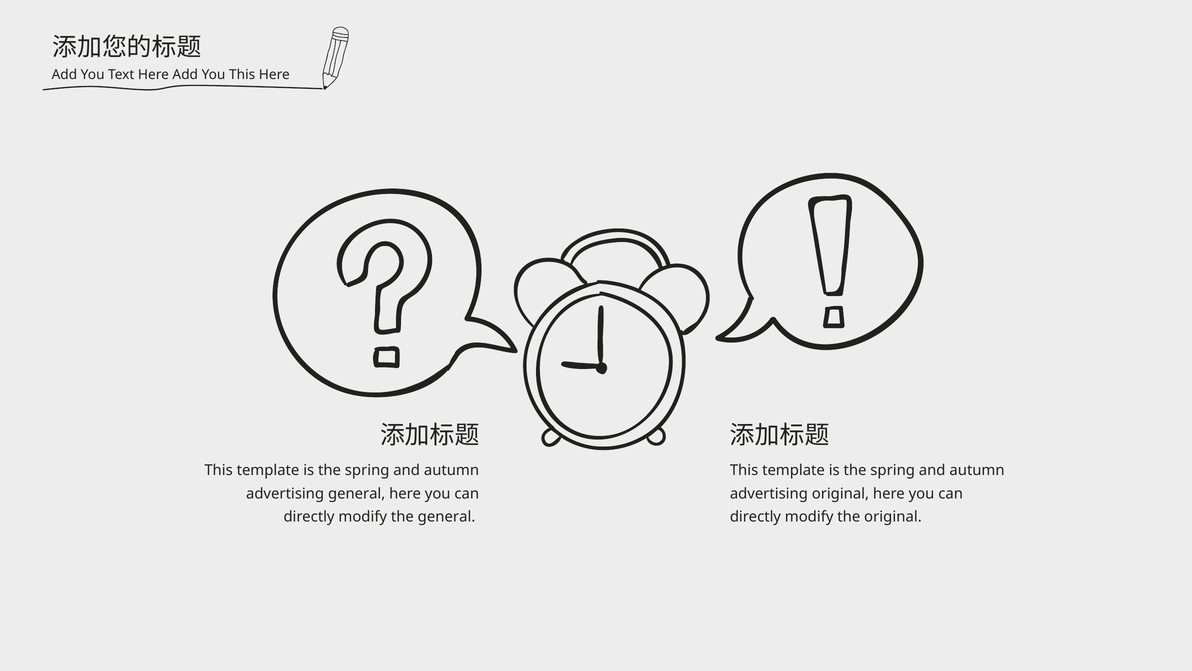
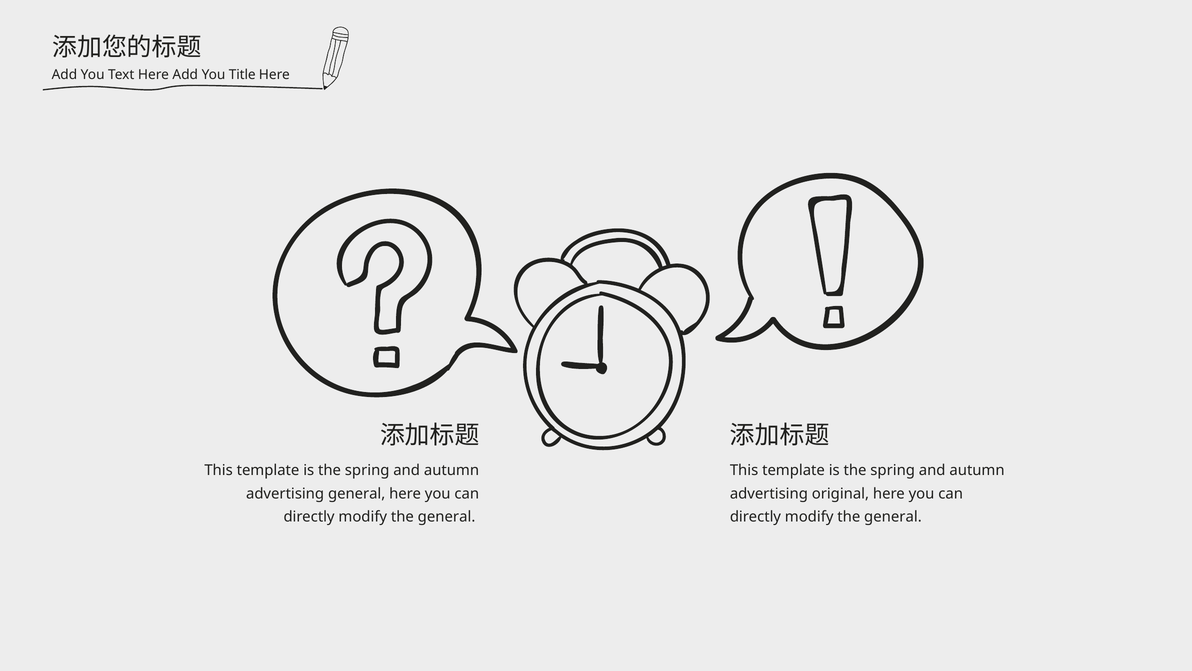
You This: This -> Title
original at (893, 517): original -> general
